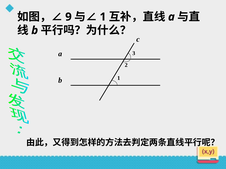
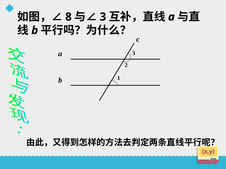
9: 9 -> 8
1 at (103, 17): 1 -> 3
